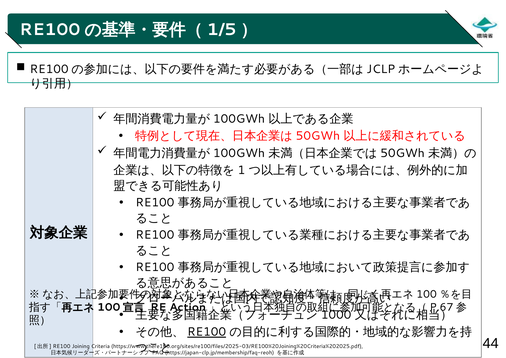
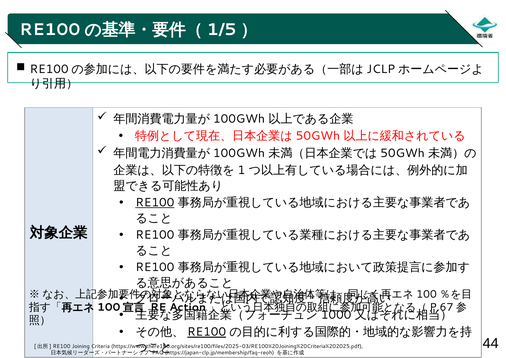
RE100 at (155, 202) underline: none -> present
